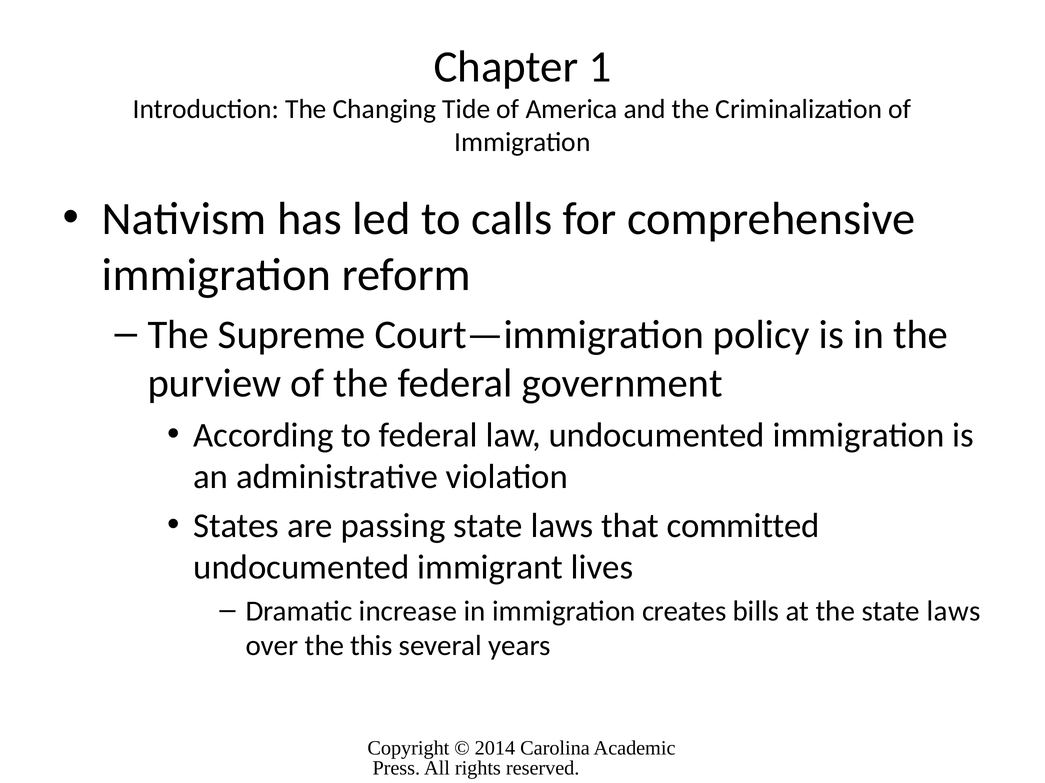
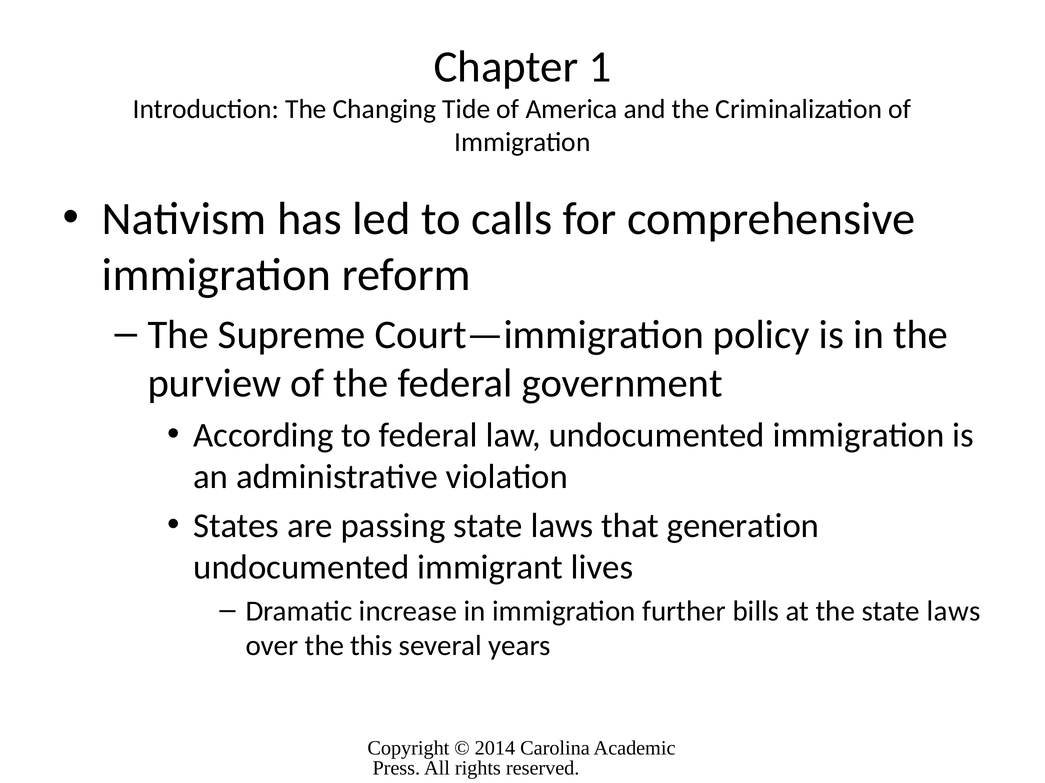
committed: committed -> generation
creates: creates -> further
